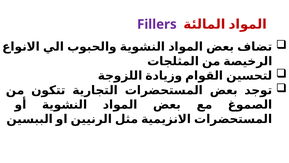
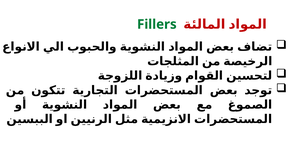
Fillers colour: purple -> green
